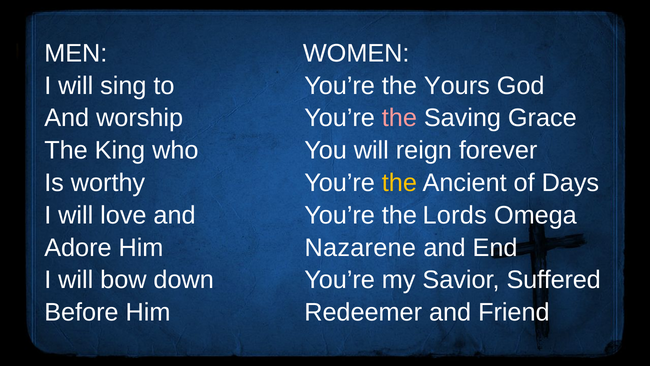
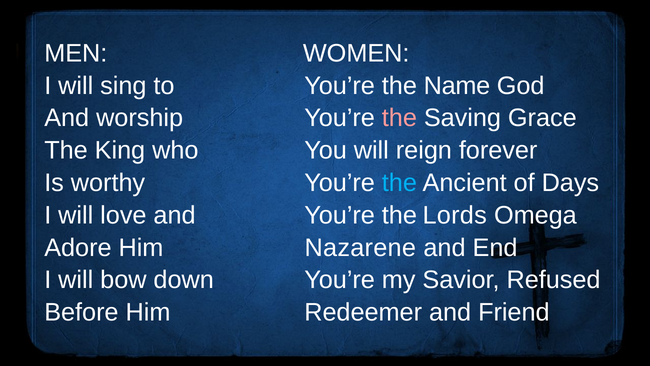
Yours: Yours -> Name
the at (399, 183) colour: yellow -> light blue
Suffered: Suffered -> Refused
